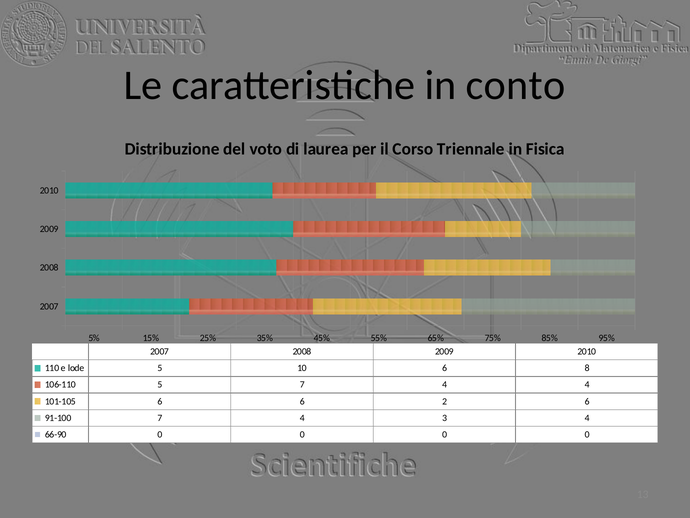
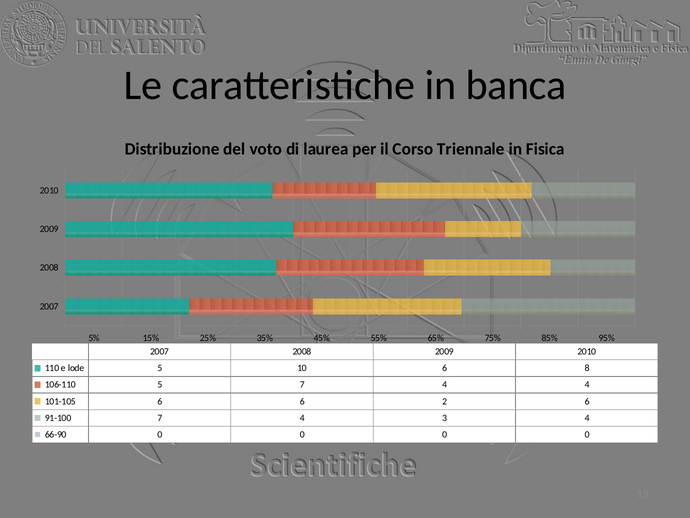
conto: conto -> banca
